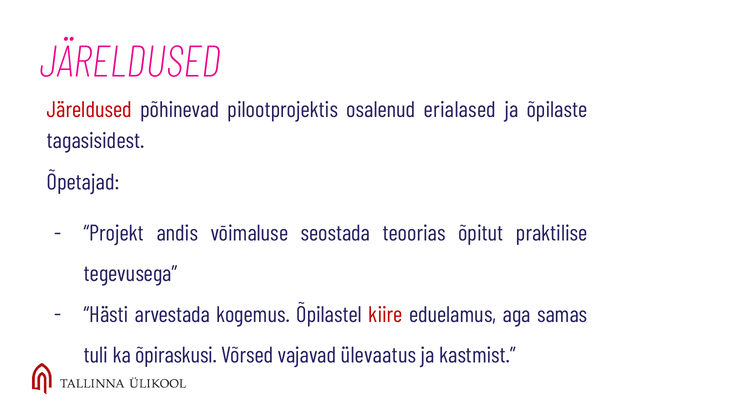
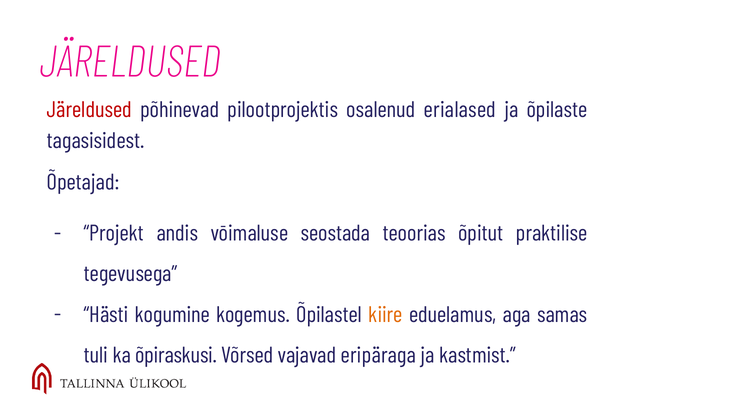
arvestada: arvestada -> kogumine
kiire colour: red -> orange
ülevaatus: ülevaatus -> eripäraga
